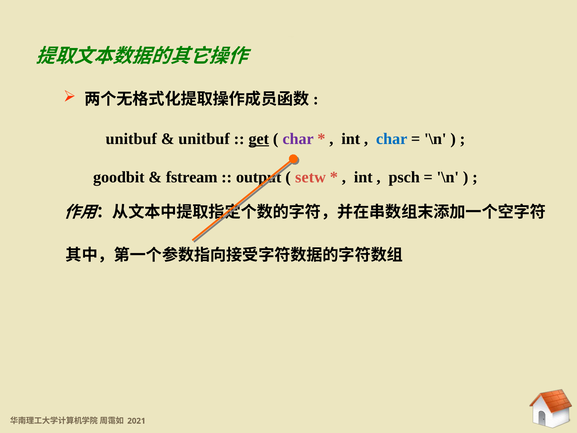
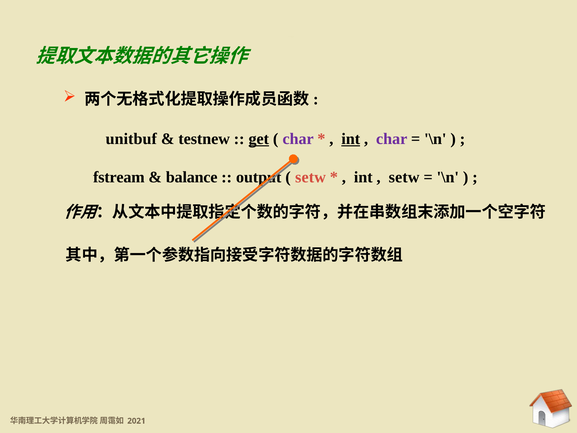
unitbuf at (204, 139): unitbuf -> testnew
int at (351, 139) underline: none -> present
char at (392, 139) colour: blue -> purple
goodbit: goodbit -> fstream
fstream: fstream -> balance
psch at (404, 177): psch -> setw
